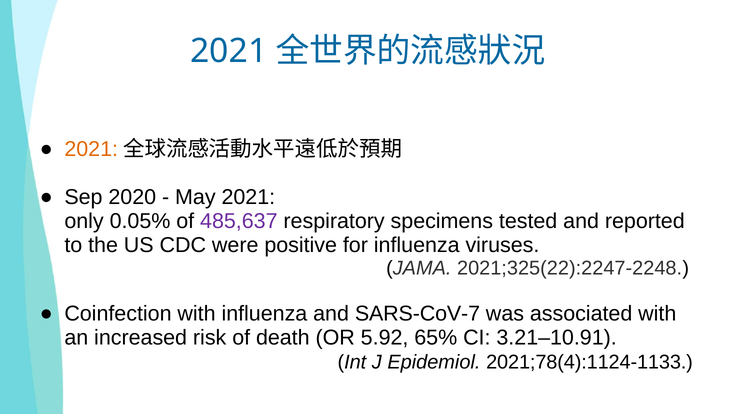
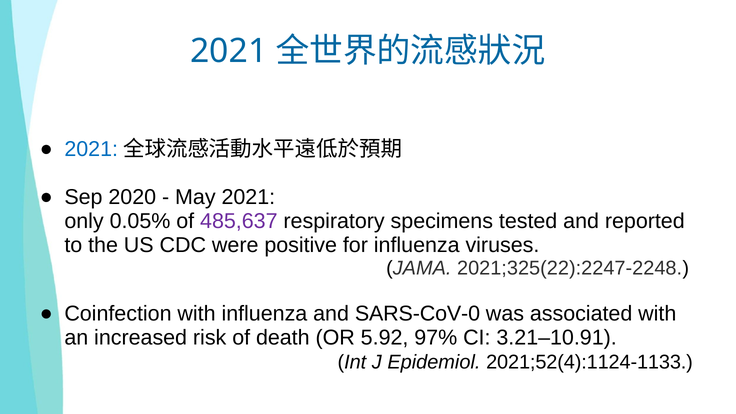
2021 at (91, 149) colour: orange -> blue
SARS-CoV-7: SARS-CoV-7 -> SARS-CoV-0
65%: 65% -> 97%
2021;78(4):1124-1133: 2021;78(4):1124-1133 -> 2021;52(4):1124-1133
